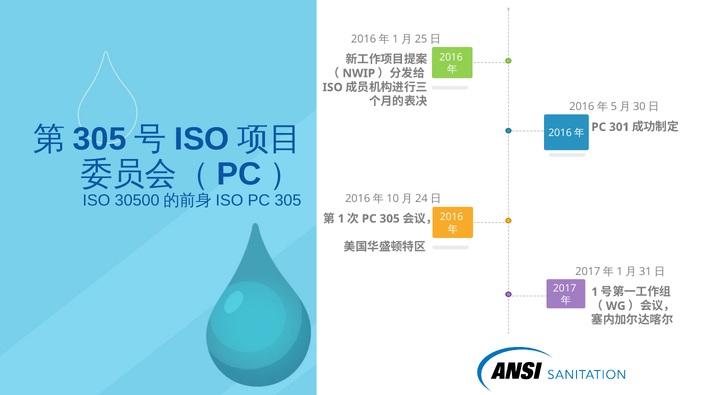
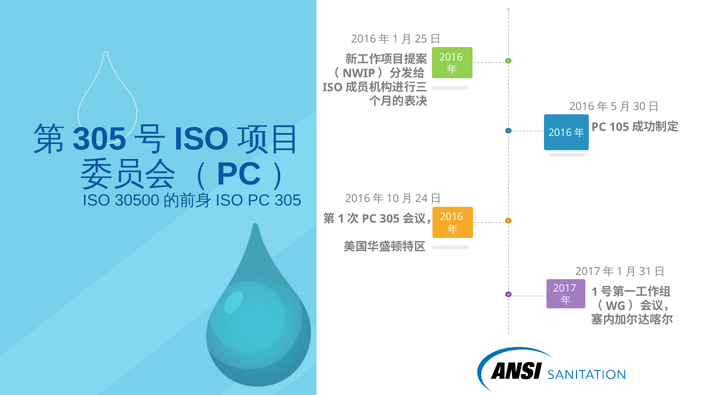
301: 301 -> 105
